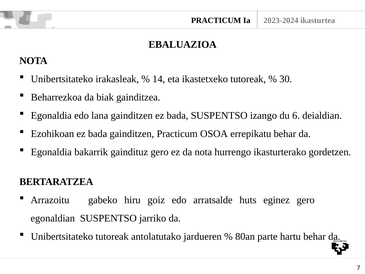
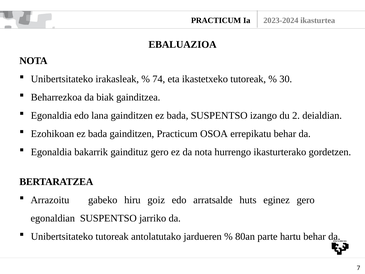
14: 14 -> 74
6: 6 -> 2
